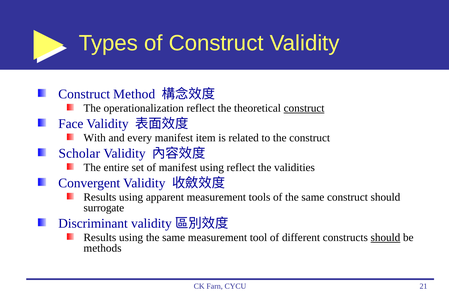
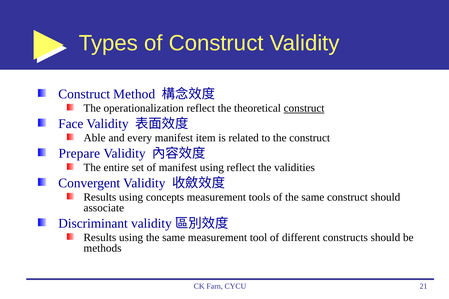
With: With -> Able
Scholar: Scholar -> Prepare
apparent: apparent -> concepts
surrogate: surrogate -> associate
should at (385, 238) underline: present -> none
